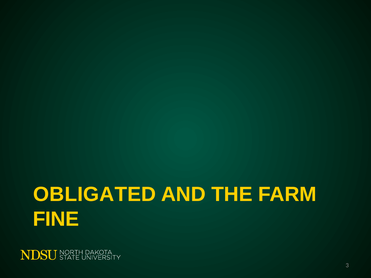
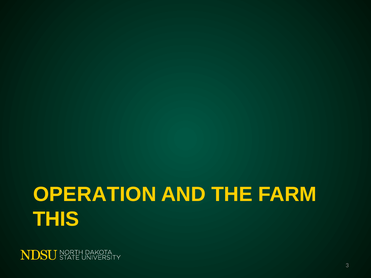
OBLIGATED: OBLIGATED -> OPERATION
FINE: FINE -> THIS
